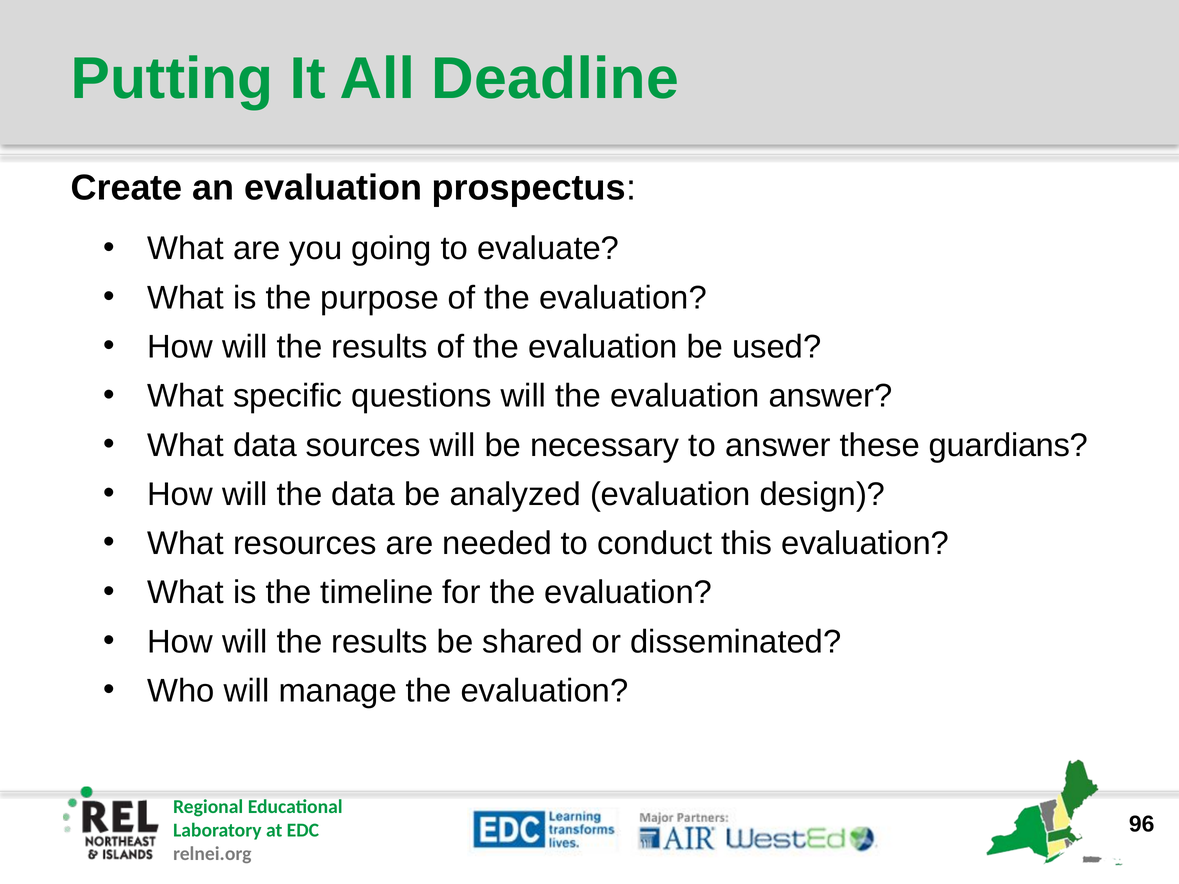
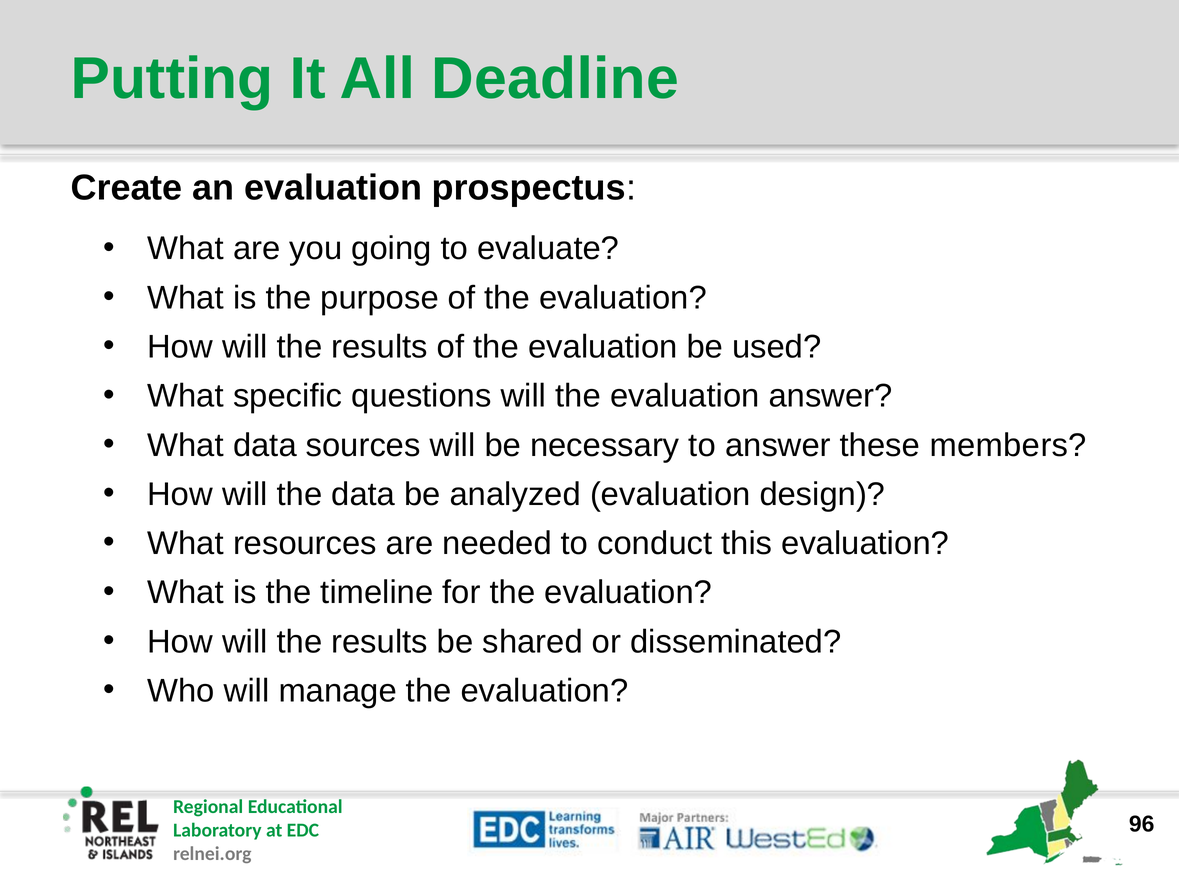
guardians: guardians -> members
